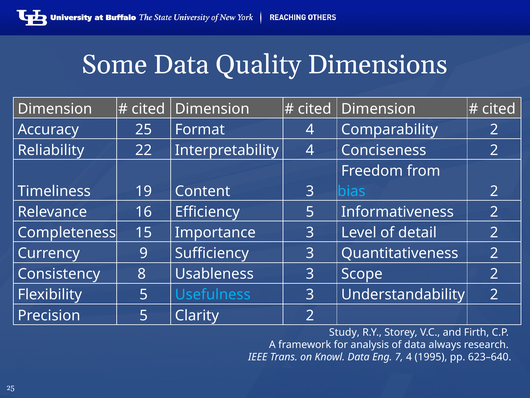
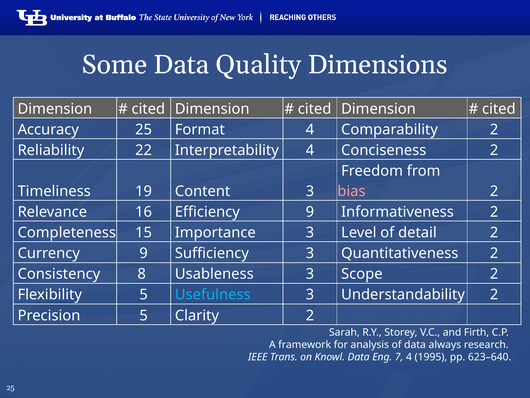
bias colour: light blue -> pink
Efficiency 5: 5 -> 9
Study: Study -> Sarah
